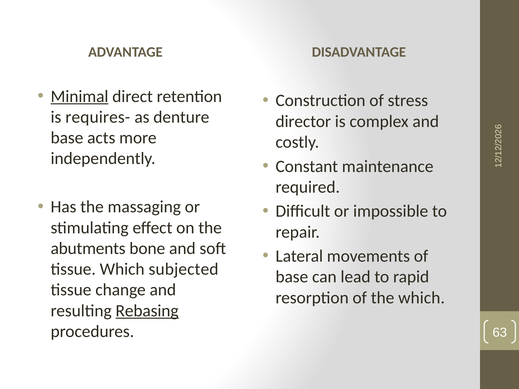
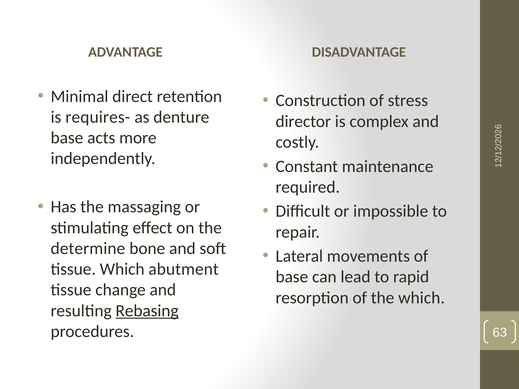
Minimal underline: present -> none
abutments: abutments -> determine
subjected: subjected -> abutment
